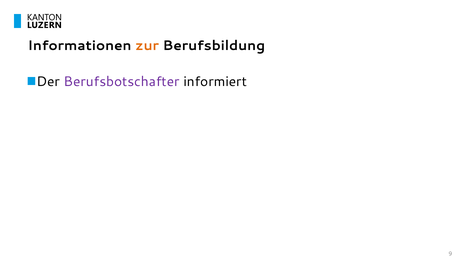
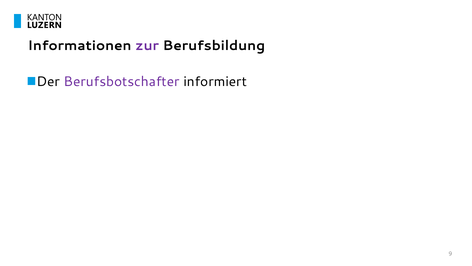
zur colour: orange -> purple
